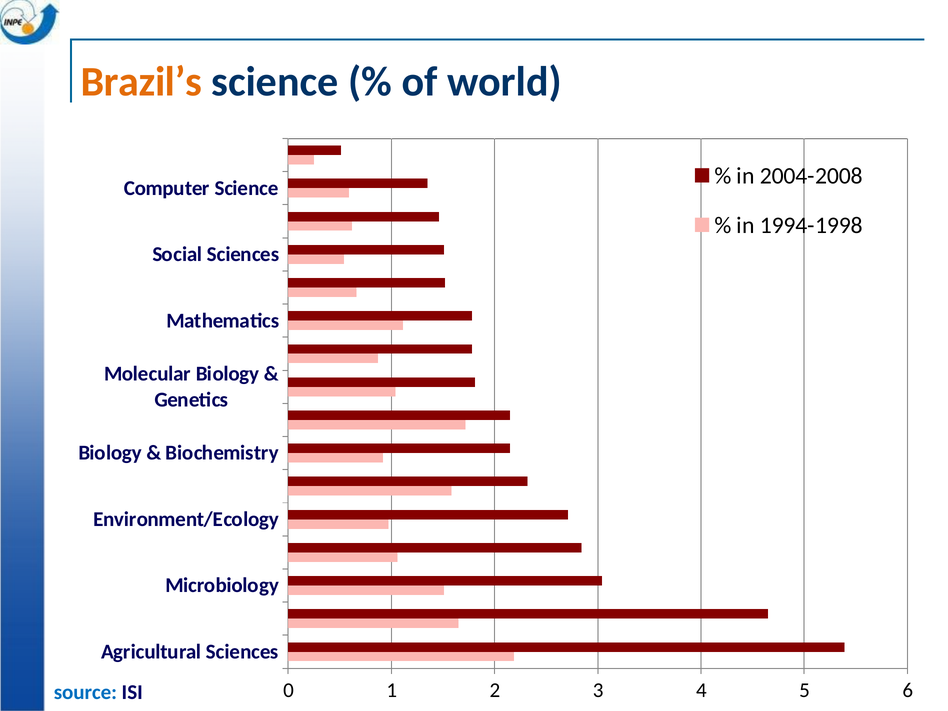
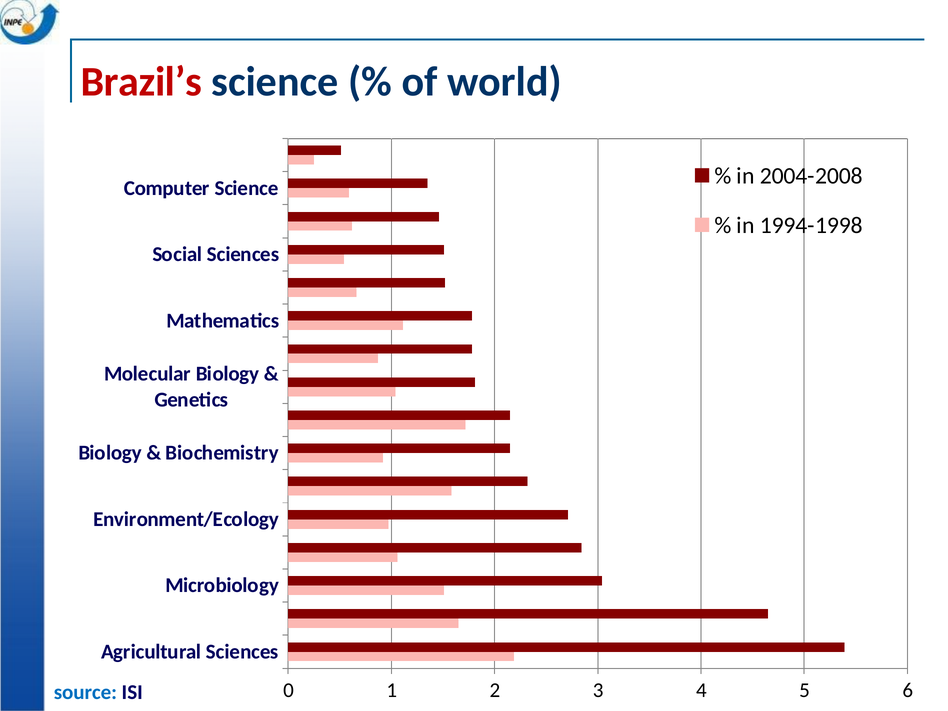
Brazil’s colour: orange -> red
